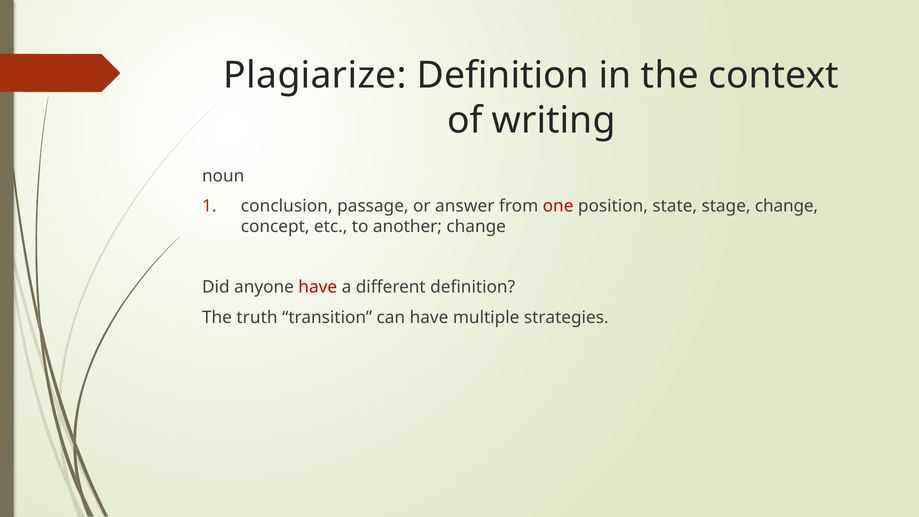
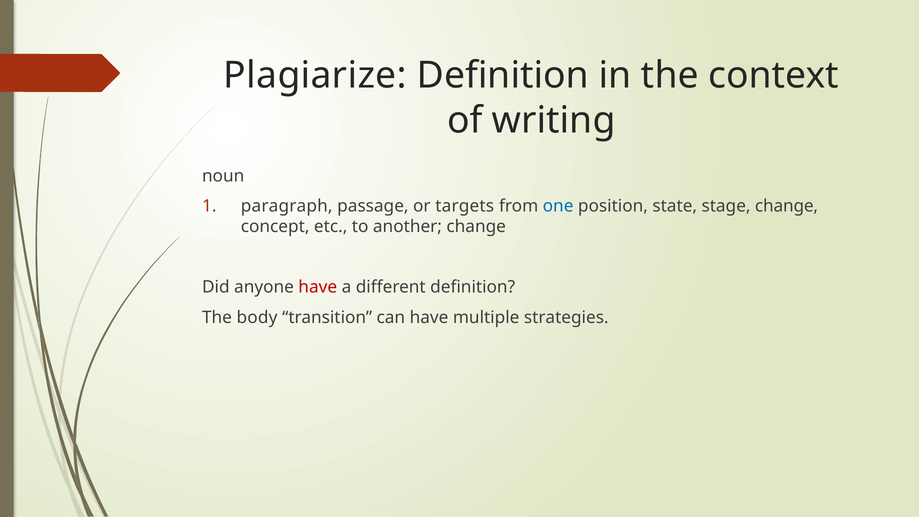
conclusion: conclusion -> paragraph
answer: answer -> targets
one colour: red -> blue
truth: truth -> body
